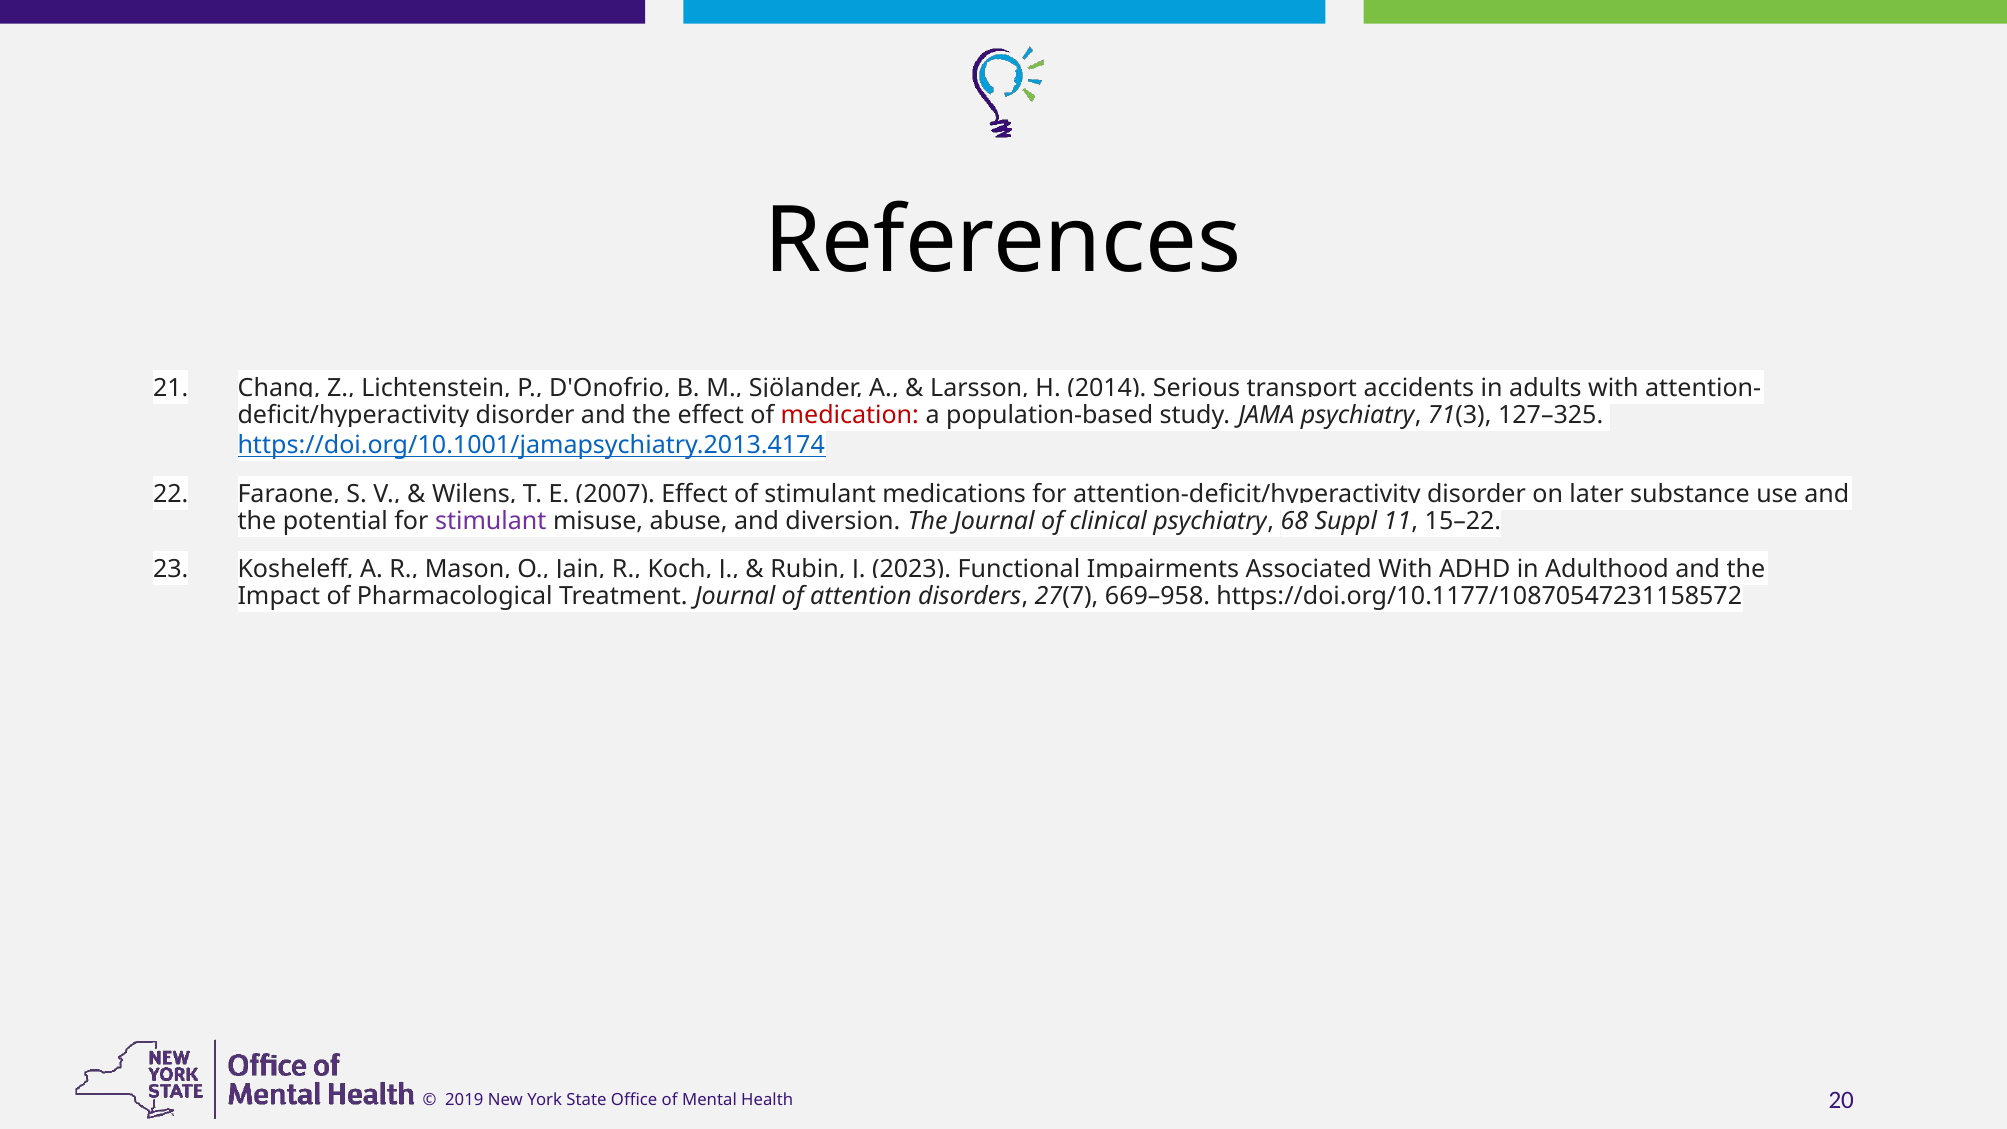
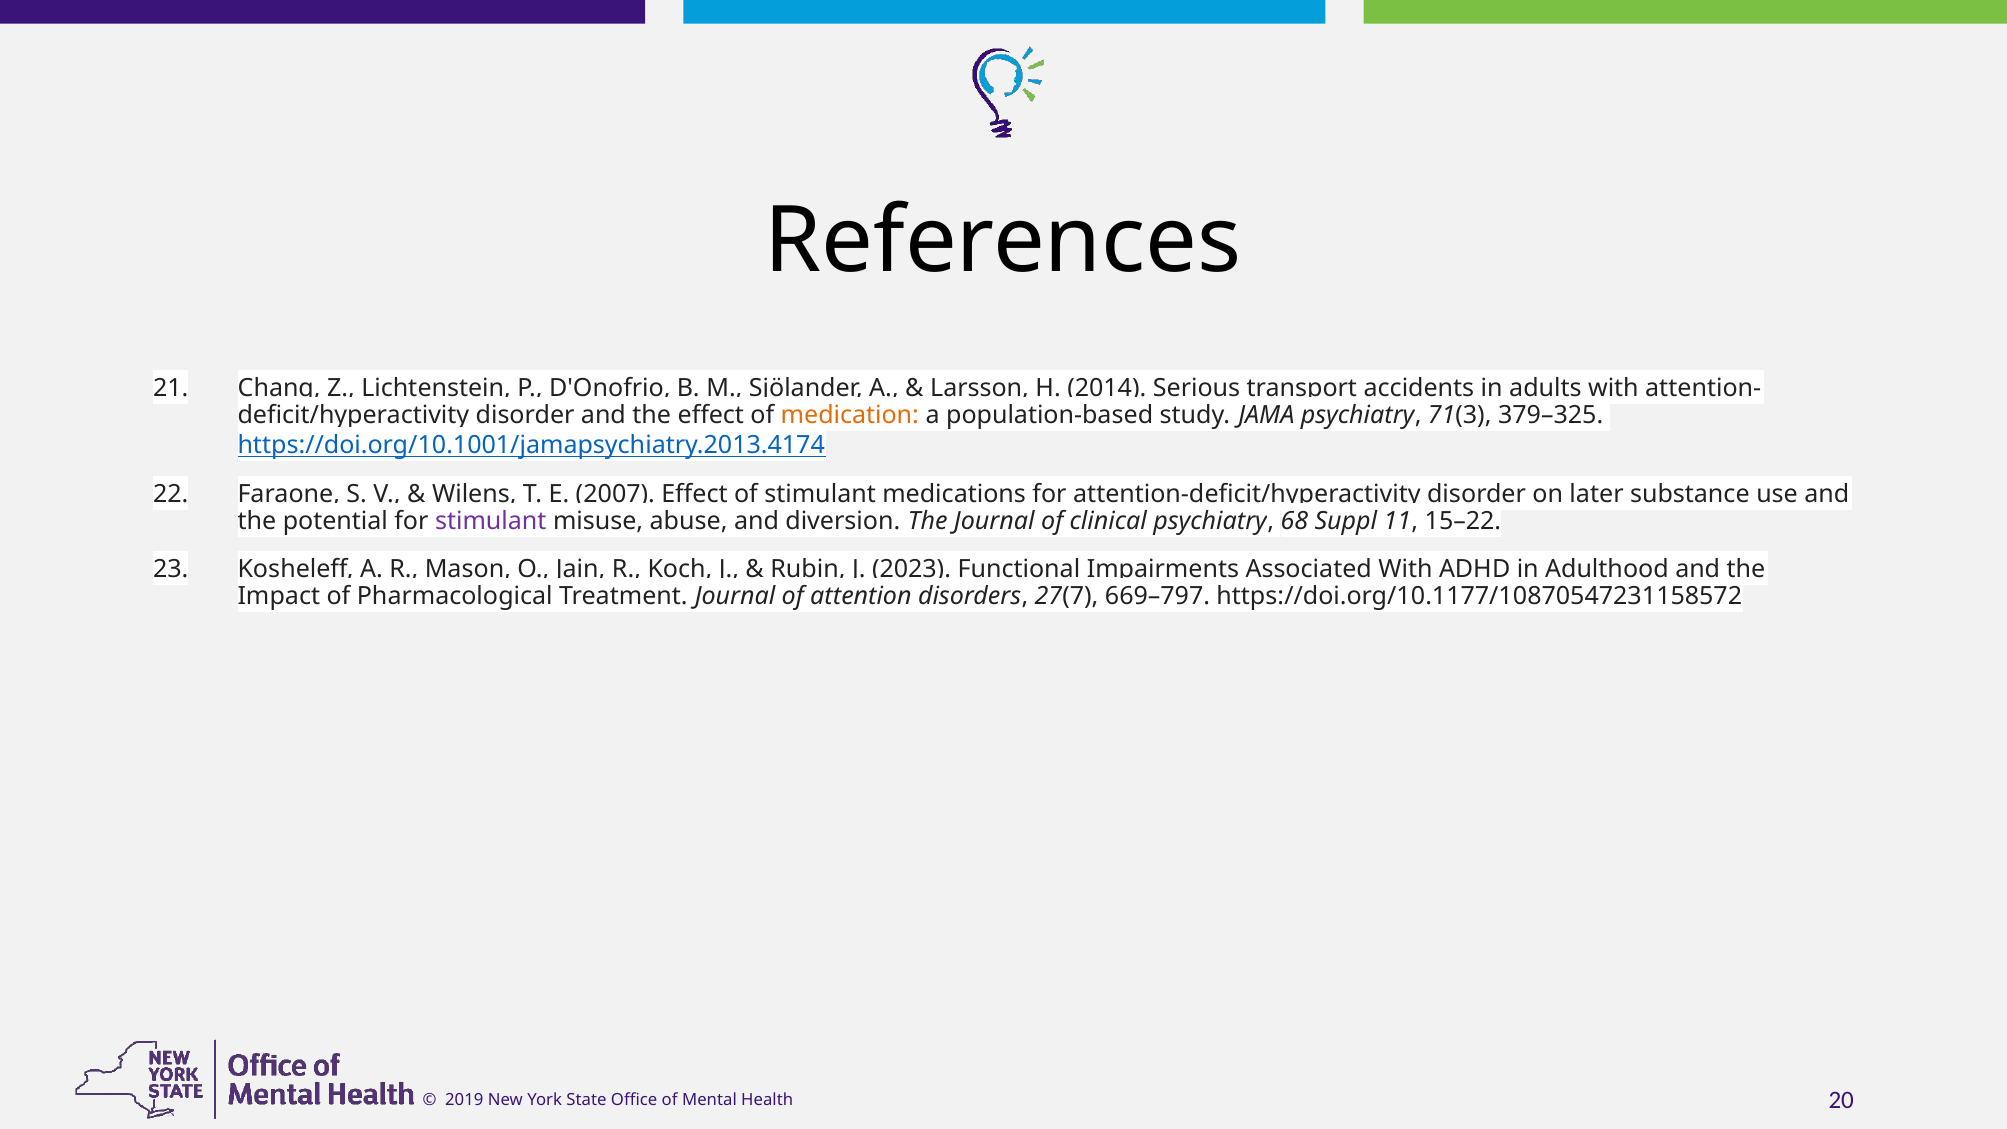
medication colour: red -> orange
127–325: 127–325 -> 379–325
669–958: 669–958 -> 669–797
